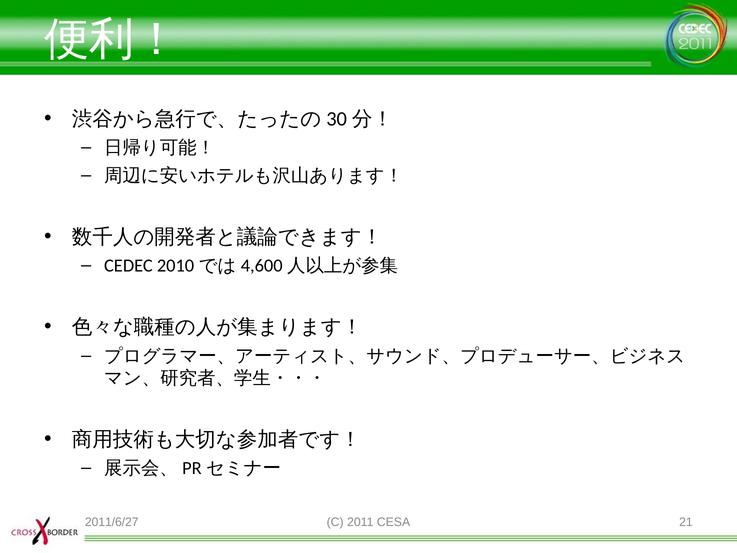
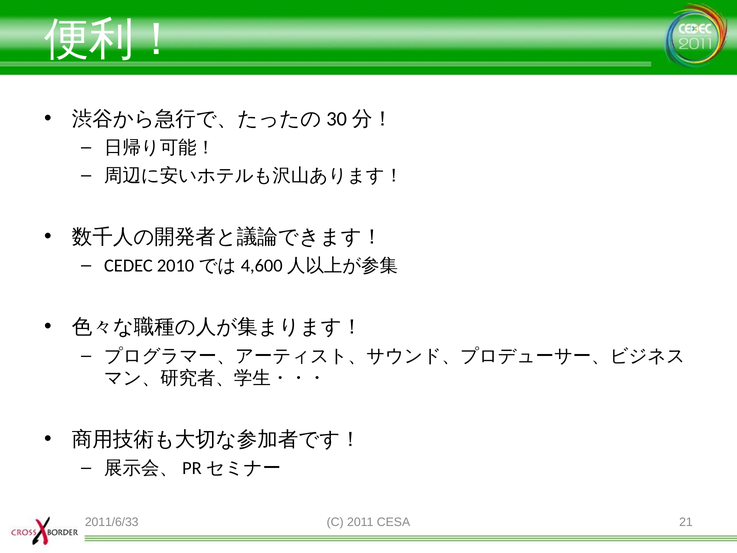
2011/6/27: 2011/6/27 -> 2011/6/33
